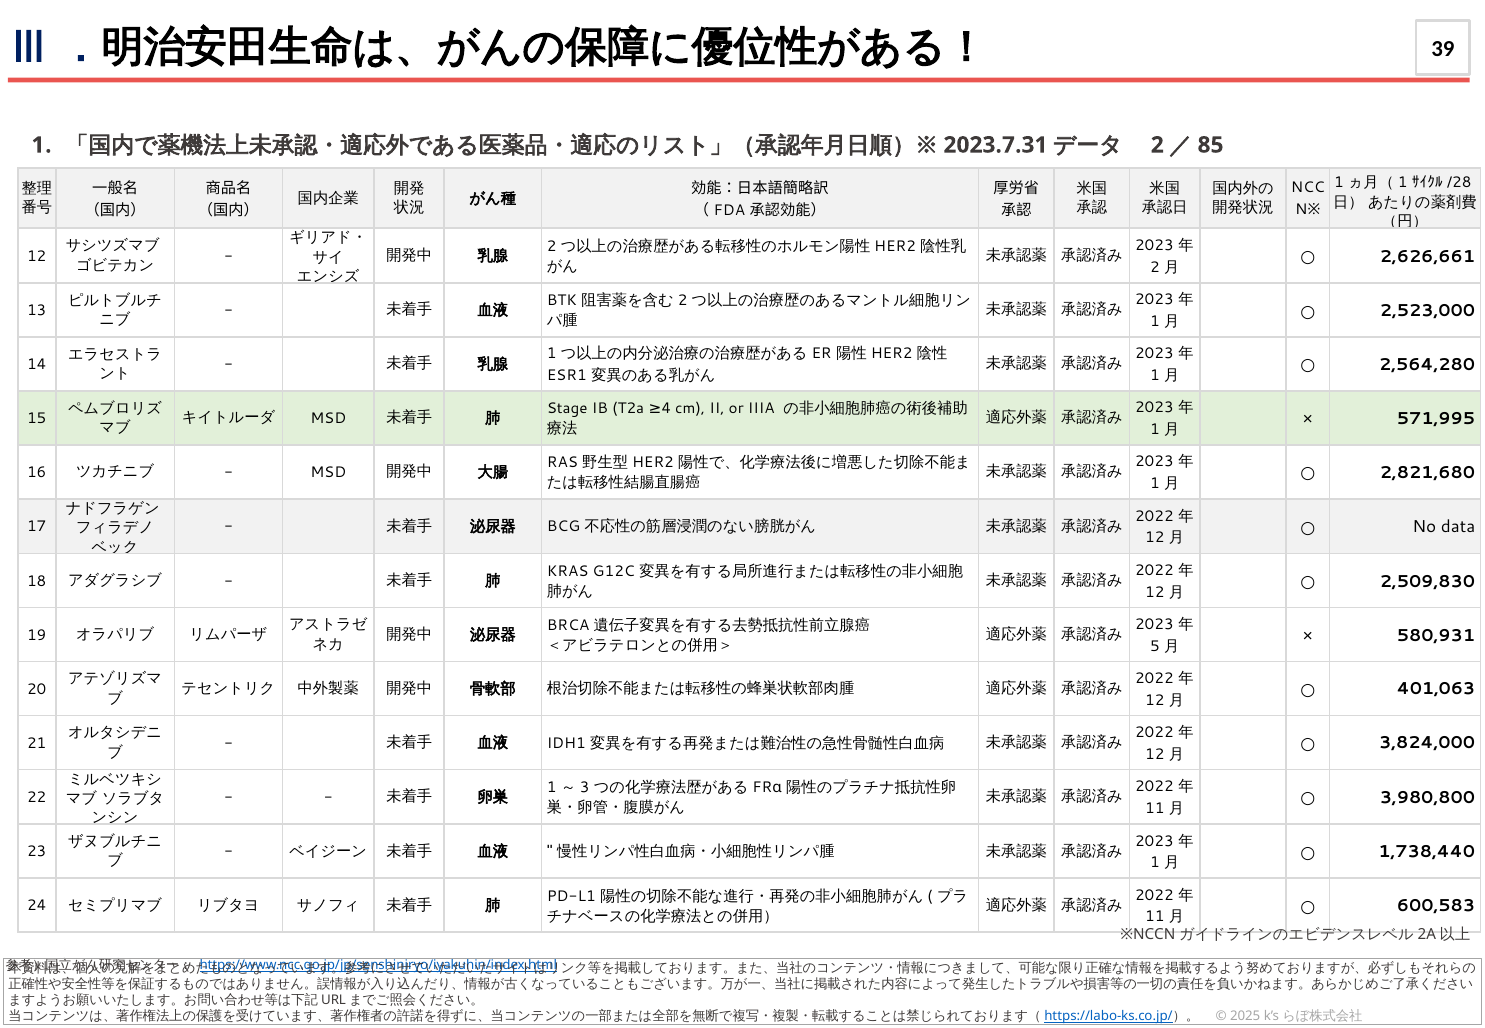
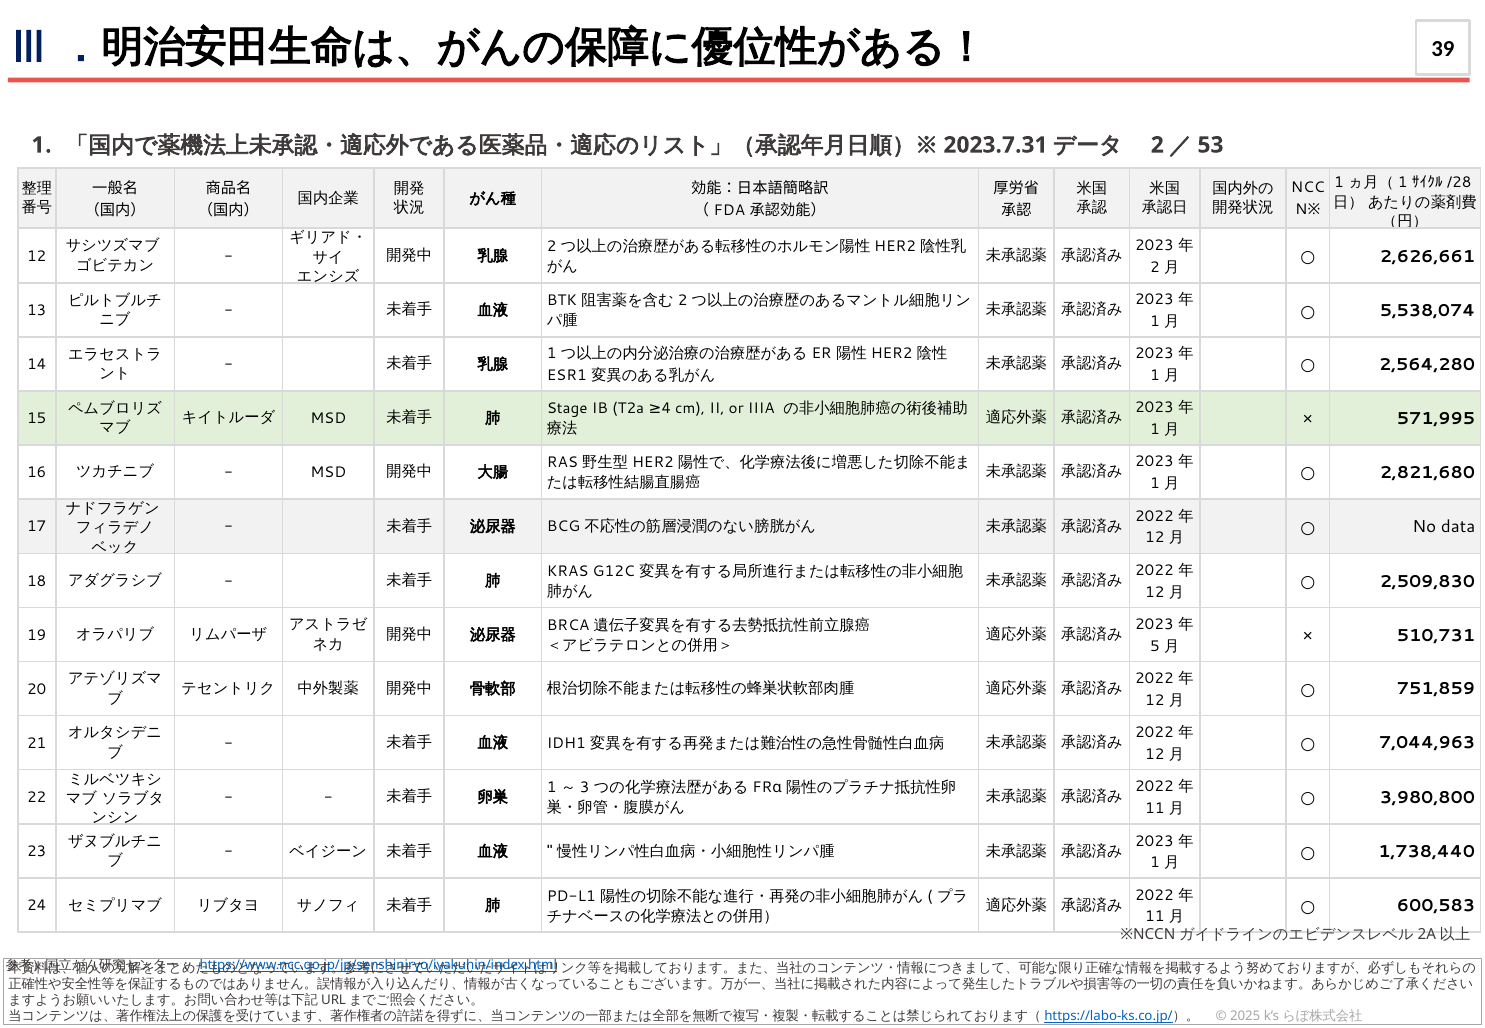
85: 85 -> 53
2,523,000: 2,523,000 -> 5,538,074
580,931: 580,931 -> 510,731
401,063: 401,063 -> 751,859
3,824,000: 3,824,000 -> 7,044,963
